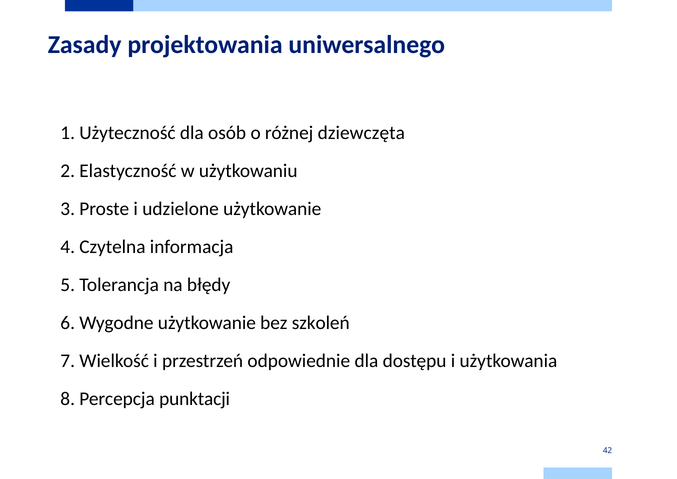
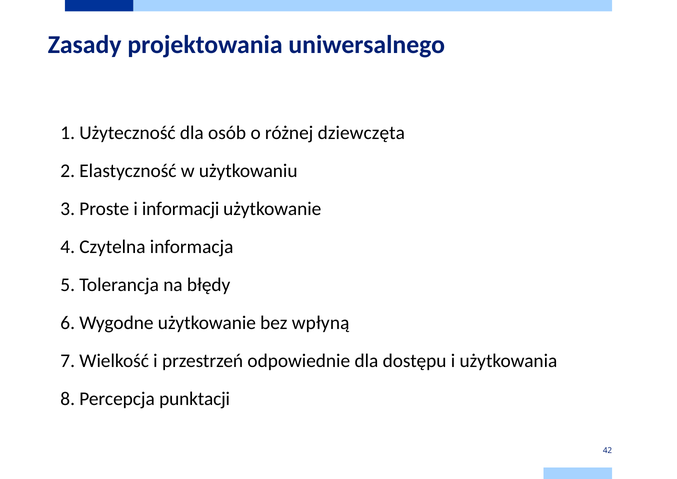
udzielone: udzielone -> informacji
szkoleń: szkoleń -> wpłyną
